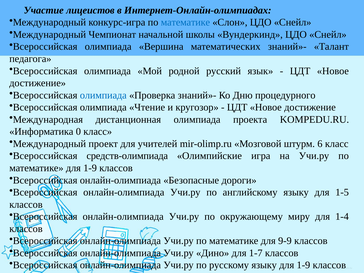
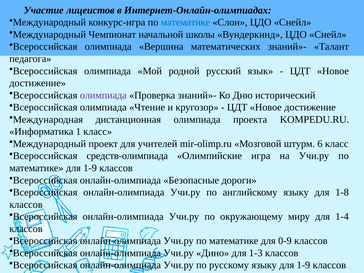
олимпиада at (103, 95) colour: blue -> purple
процедурного: процедурного -> исторический
0: 0 -> 1
1-5: 1-5 -> 1-8
9-9: 9-9 -> 0-9
1-7: 1-7 -> 1-3
